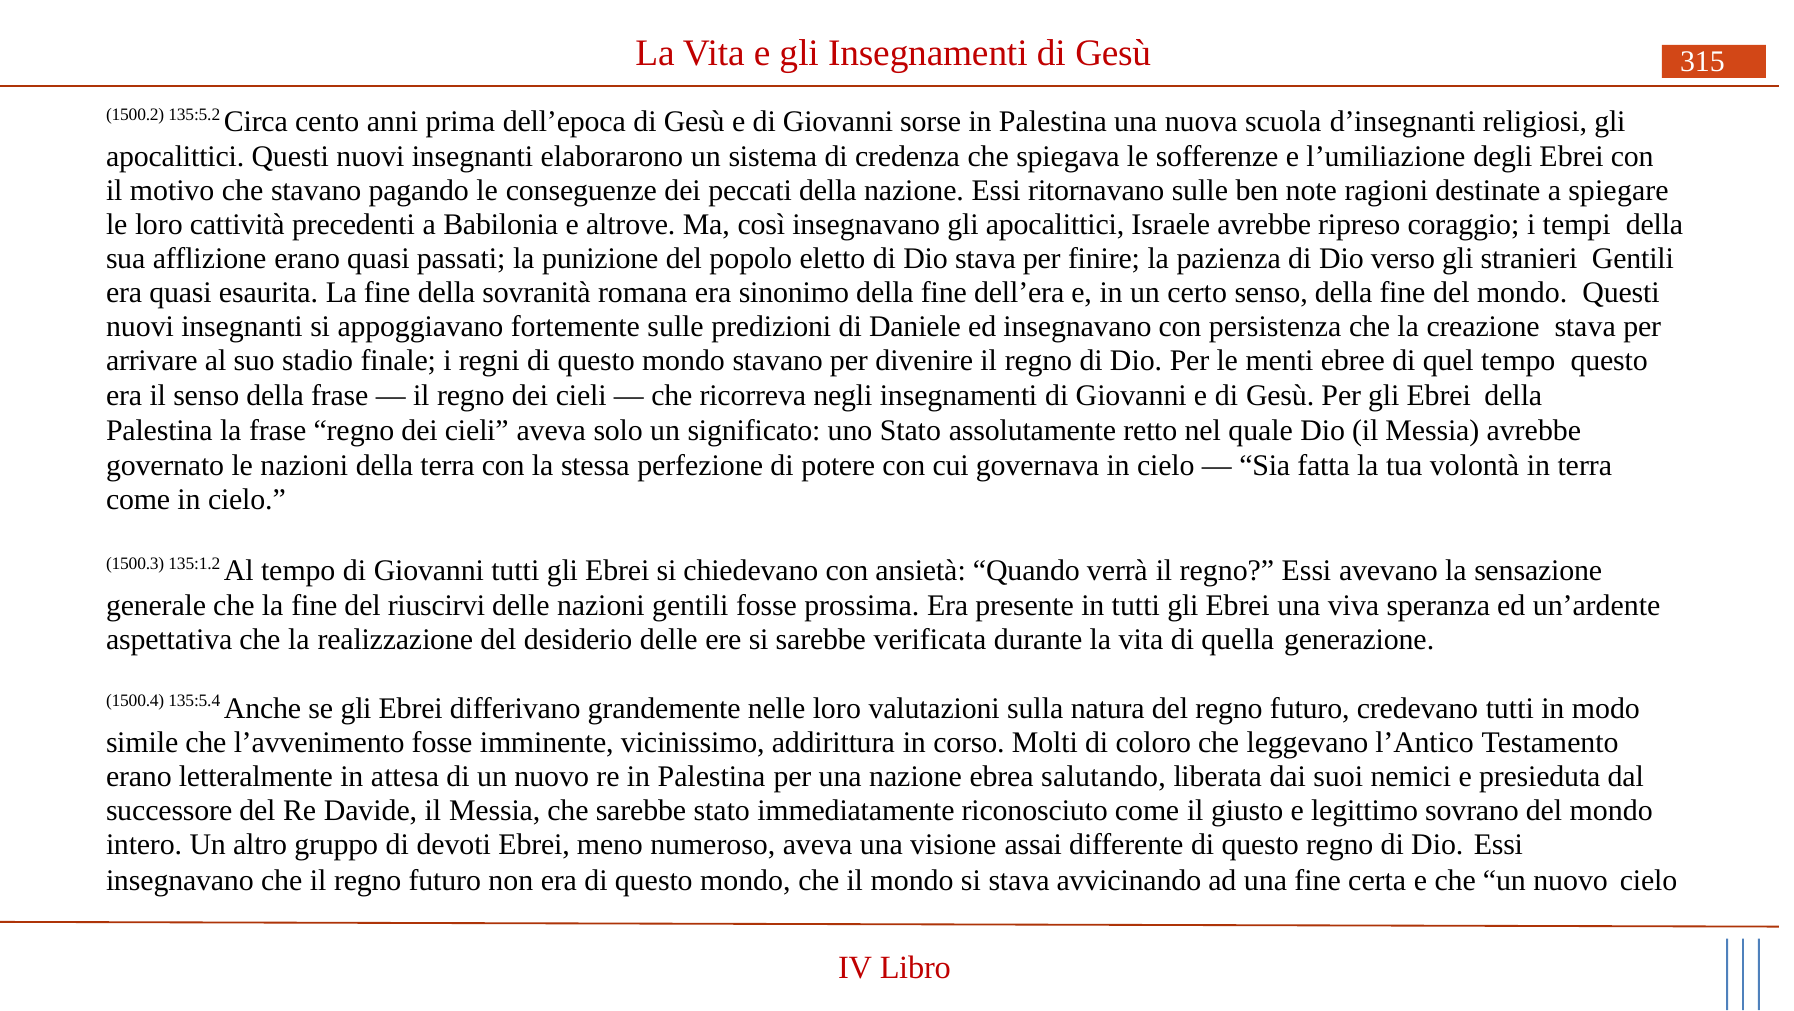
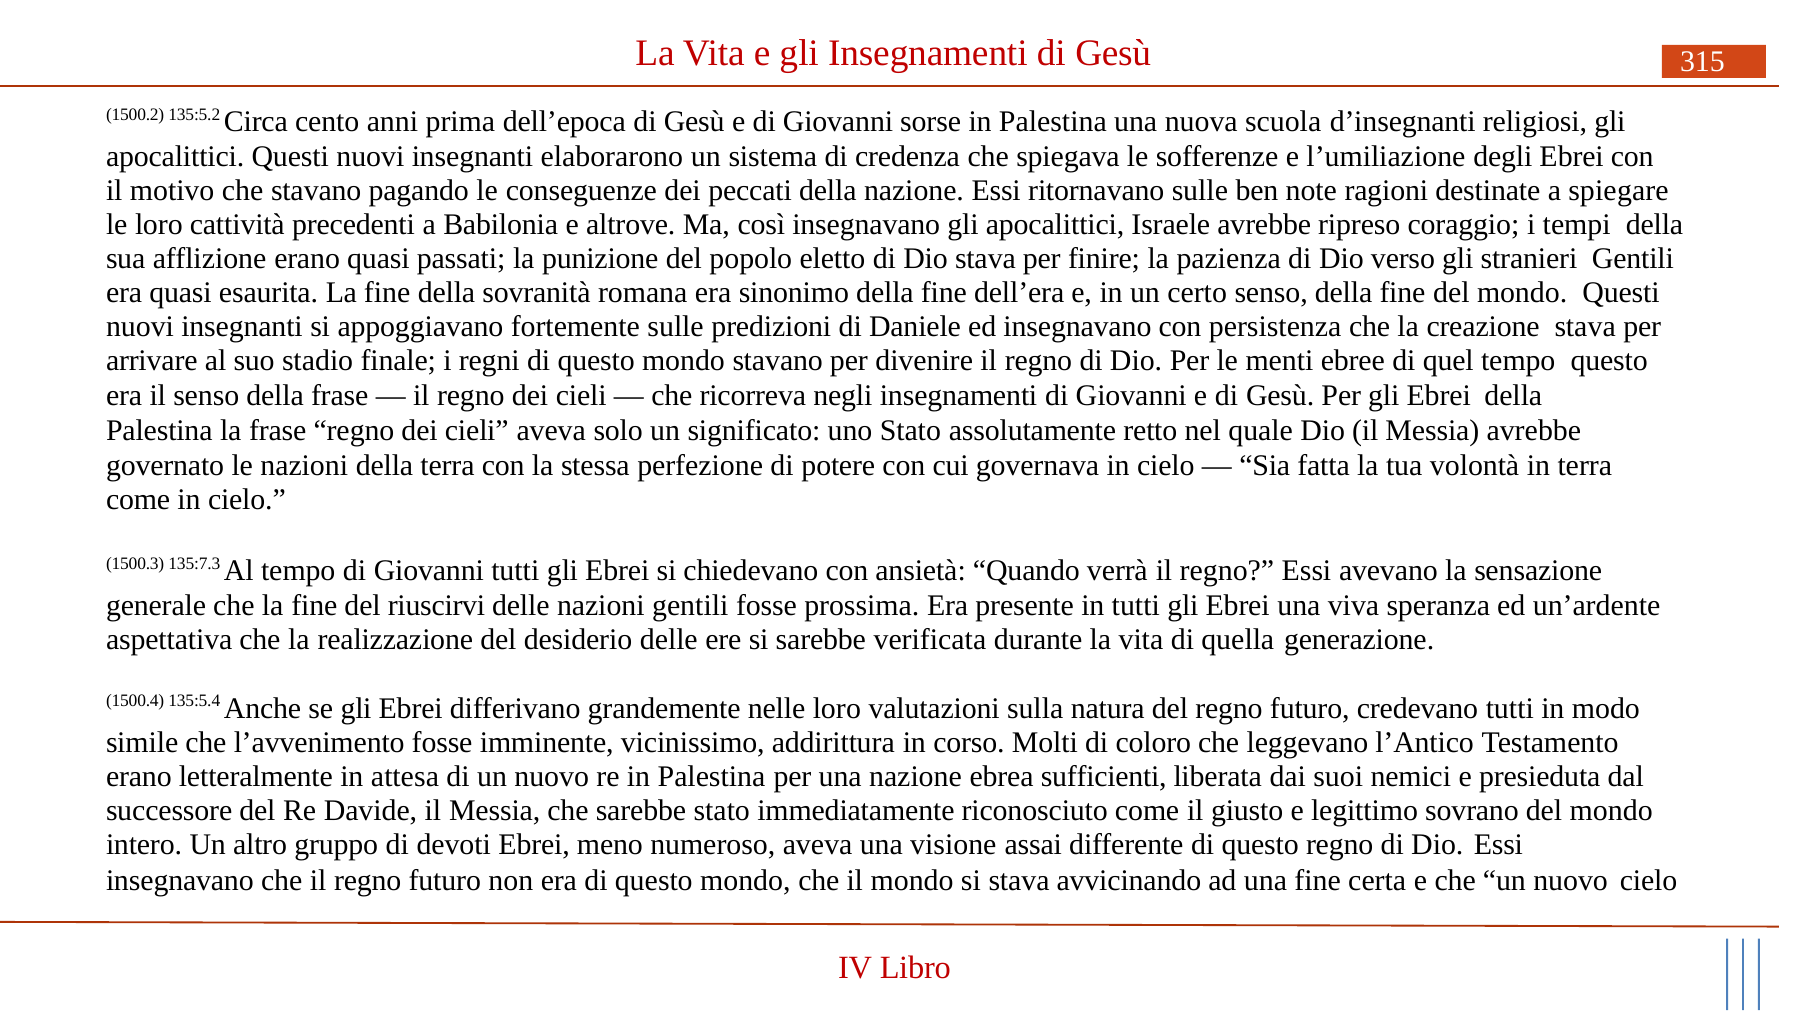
135:1.2: 135:1.2 -> 135:7.3
salutando: salutando -> sufficienti
